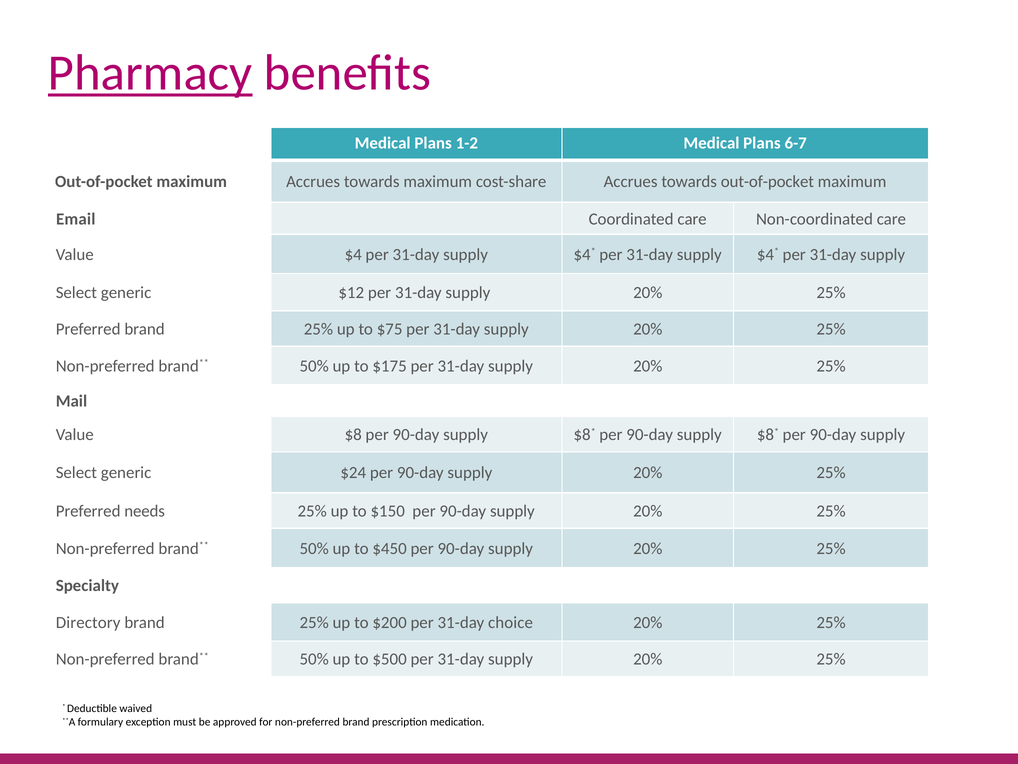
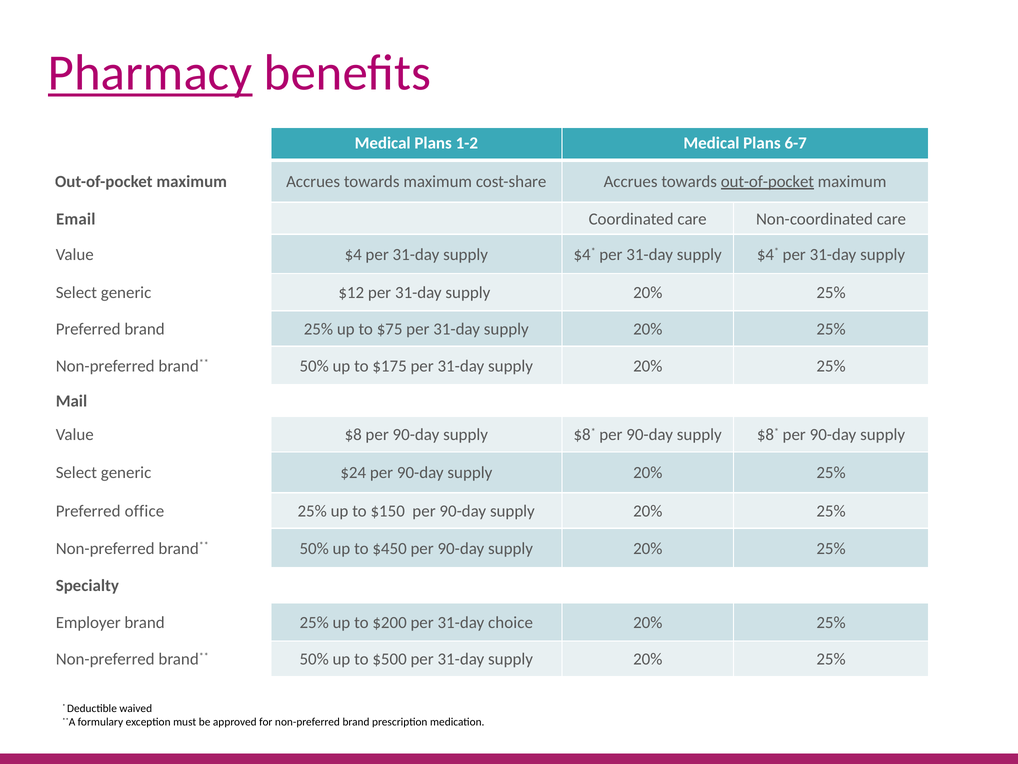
out-of-pocket at (767, 181) underline: none -> present
needs: needs -> office
Directory: Directory -> Employer
